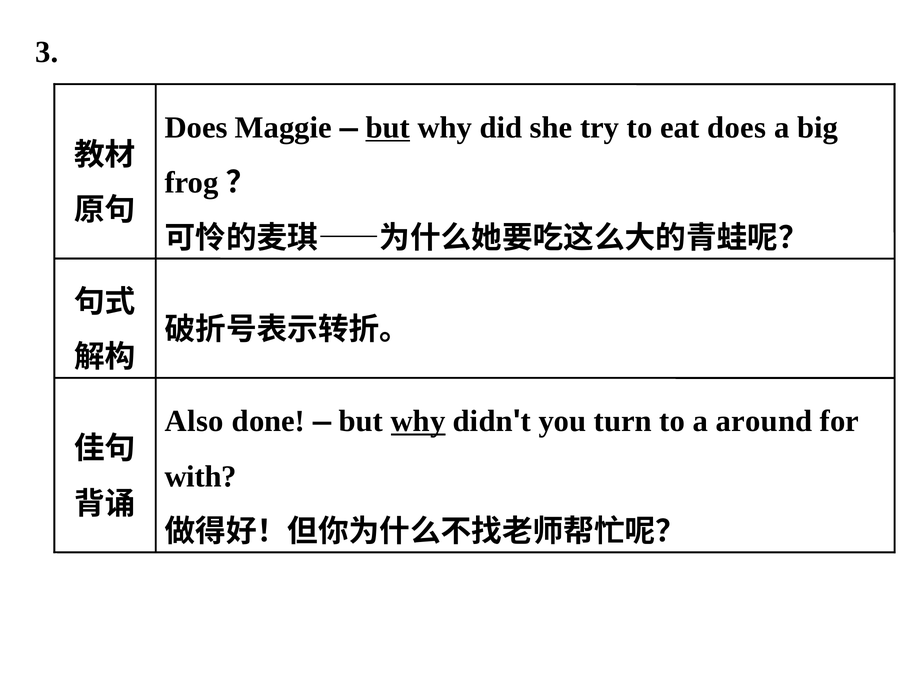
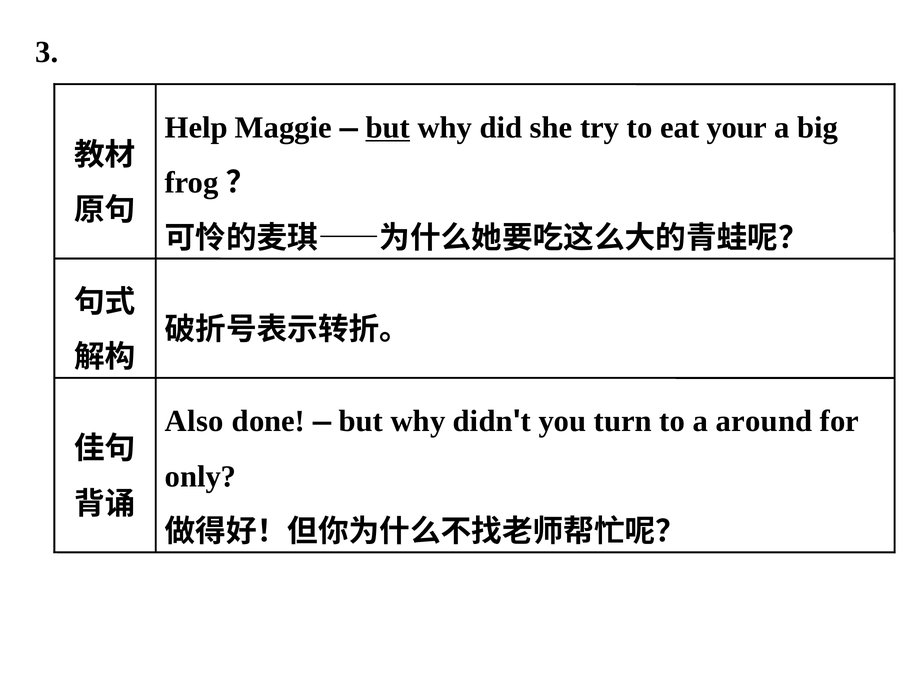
Does at (196, 128): Does -> Help
eat does: does -> your
why at (418, 421) underline: present -> none
with: with -> only
